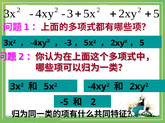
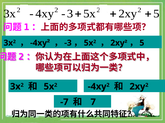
-5: -5 -> -7
2 at (93, 103): 2 -> 7
